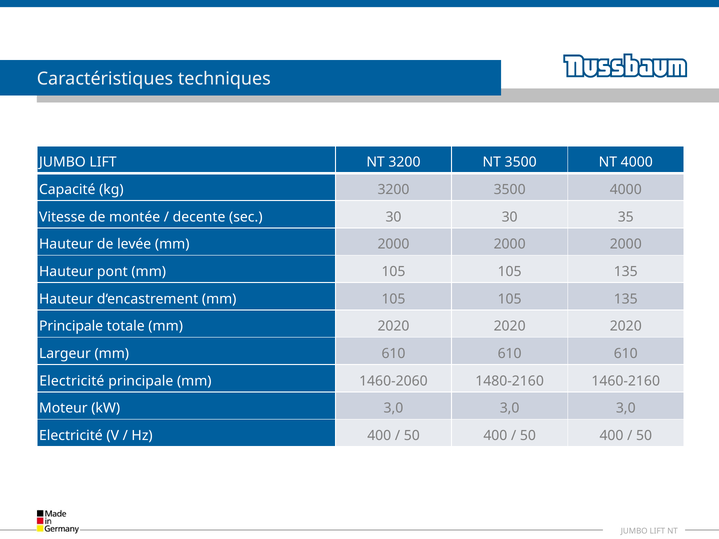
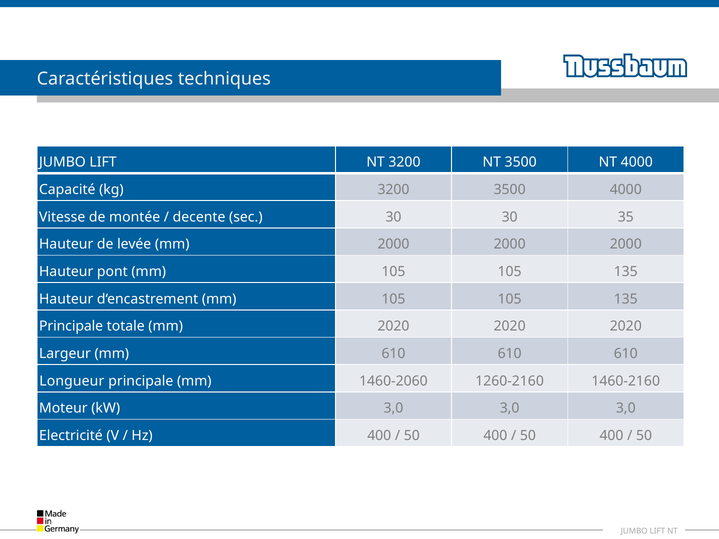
Electricité at (72, 381): Electricité -> Longueur
1480-2160: 1480-2160 -> 1260-2160
